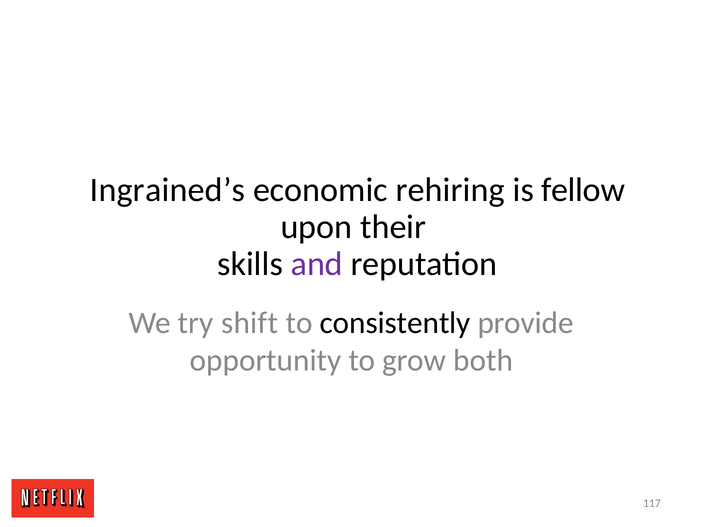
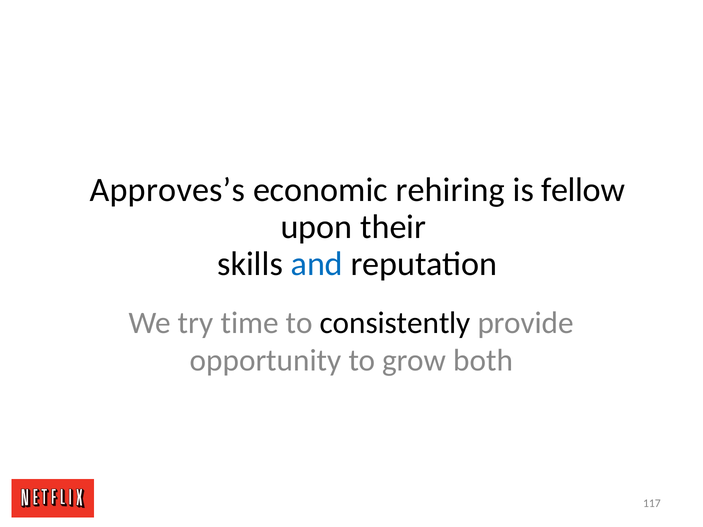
Ingrained’s: Ingrained’s -> Approves’s
and colour: purple -> blue
shift: shift -> time
